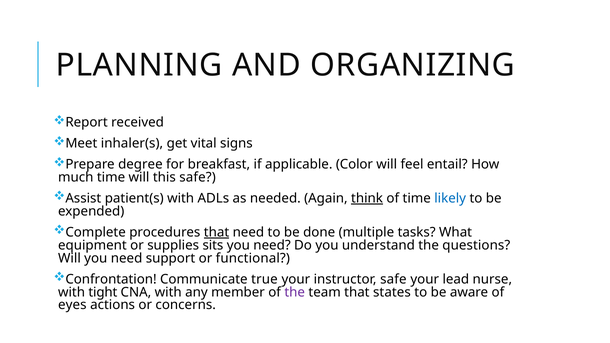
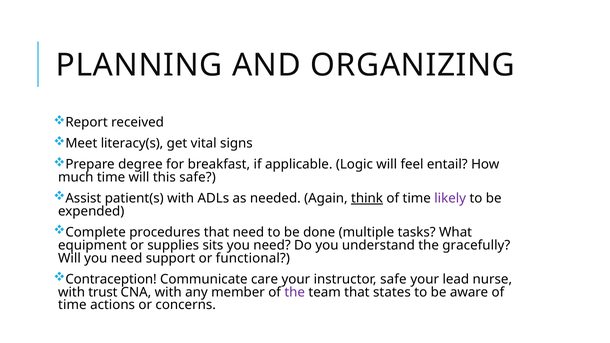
inhaler(s: inhaler(s -> literacy(s
Color: Color -> Logic
likely colour: blue -> purple
that at (217, 232) underline: present -> none
questions: questions -> gracefully
Confrontation: Confrontation -> Contraception
true: true -> care
tight: tight -> trust
eyes at (72, 305): eyes -> time
